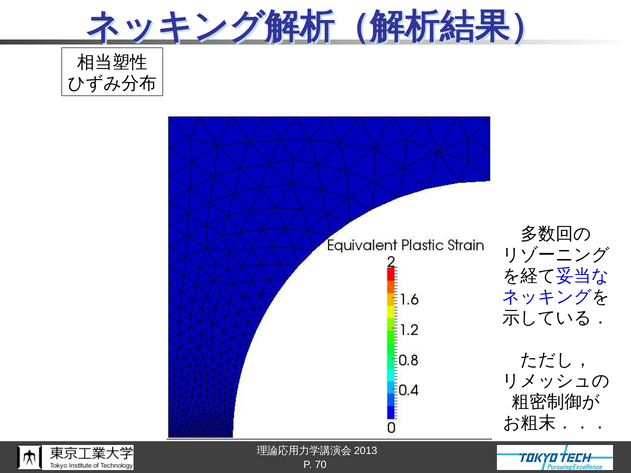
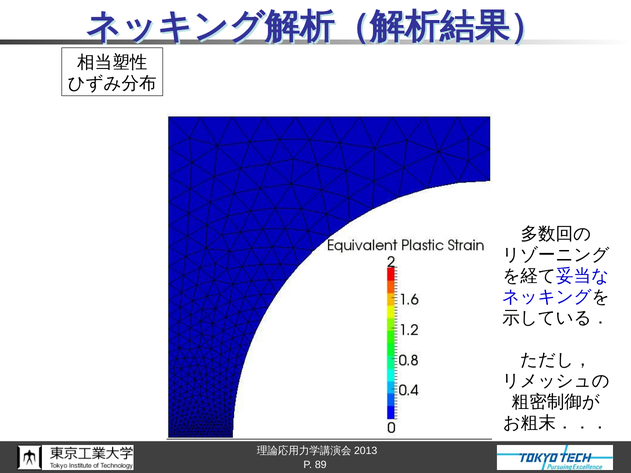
70: 70 -> 89
